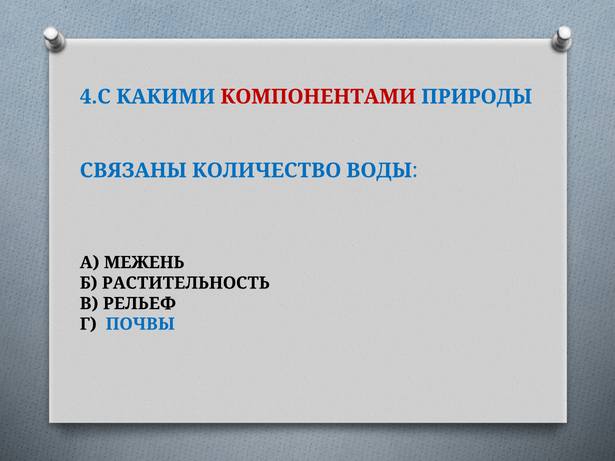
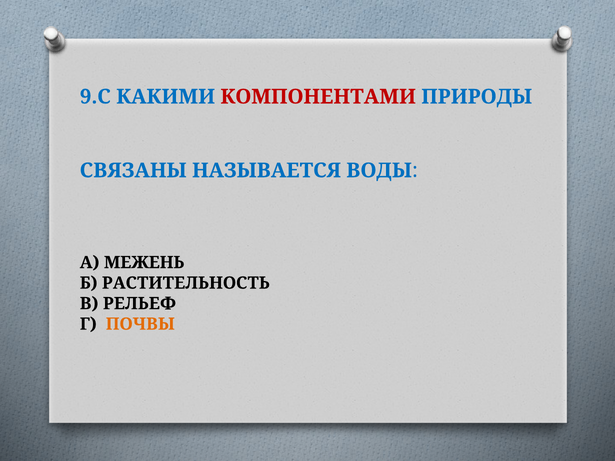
4.С: 4.С -> 9.С
КОЛИЧЕСТВО: КОЛИЧЕСТВО -> НАЗЫВАЕТСЯ
ПОЧВЫ colour: blue -> orange
